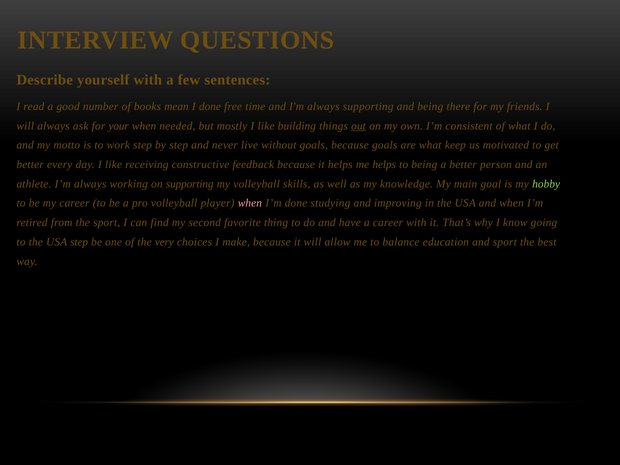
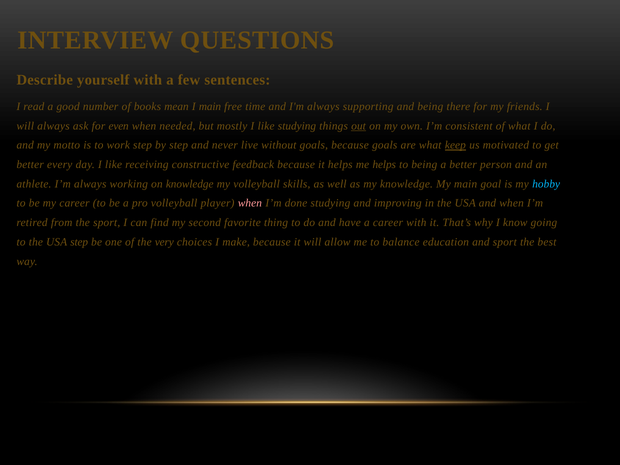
I done: done -> main
your: your -> even
like building: building -> studying
keep underline: none -> present
on supporting: supporting -> knowledge
hobby colour: light green -> light blue
